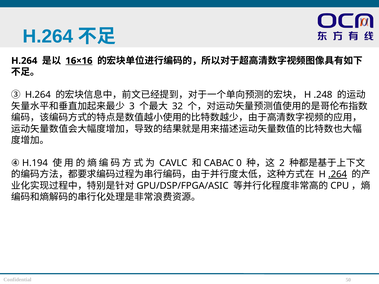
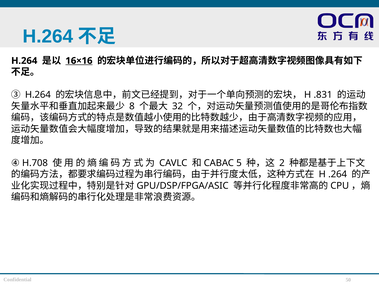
.248: .248 -> .831
3: 3 -> 8
H.194: H.194 -> H.708
0: 0 -> 5
.264 underline: present -> none
